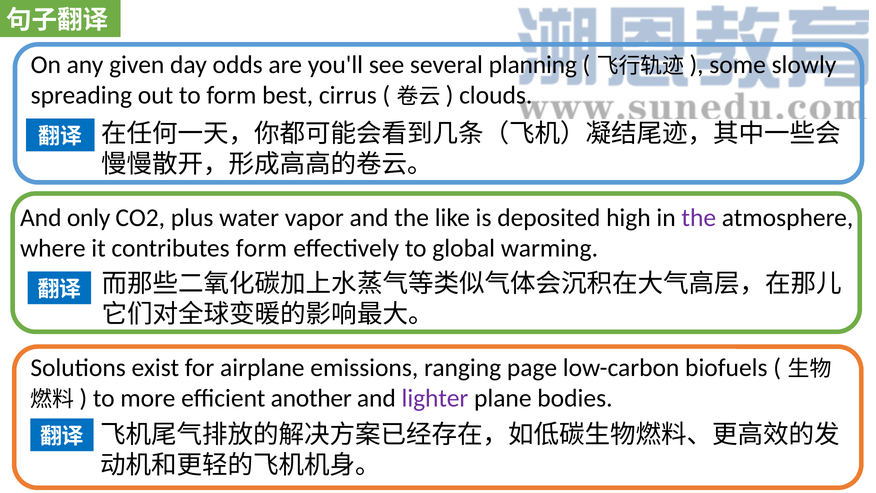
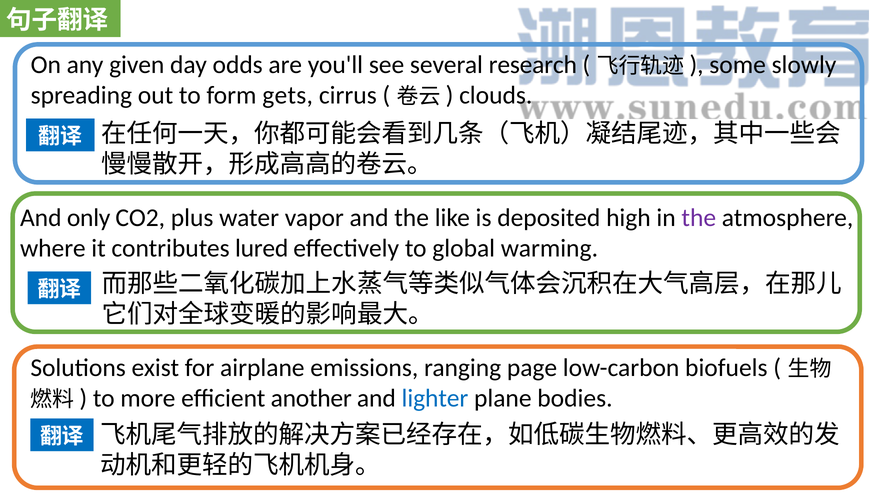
planning: planning -> research
best: best -> gets
contributes form: form -> lured
lighter colour: purple -> blue
